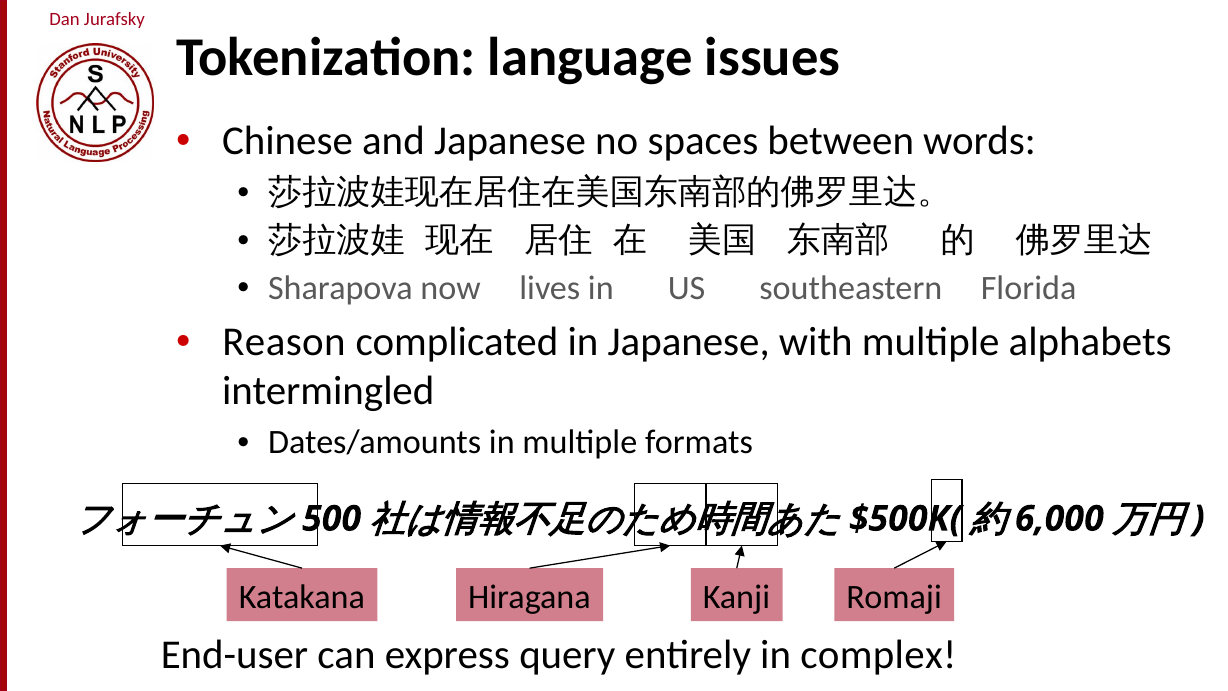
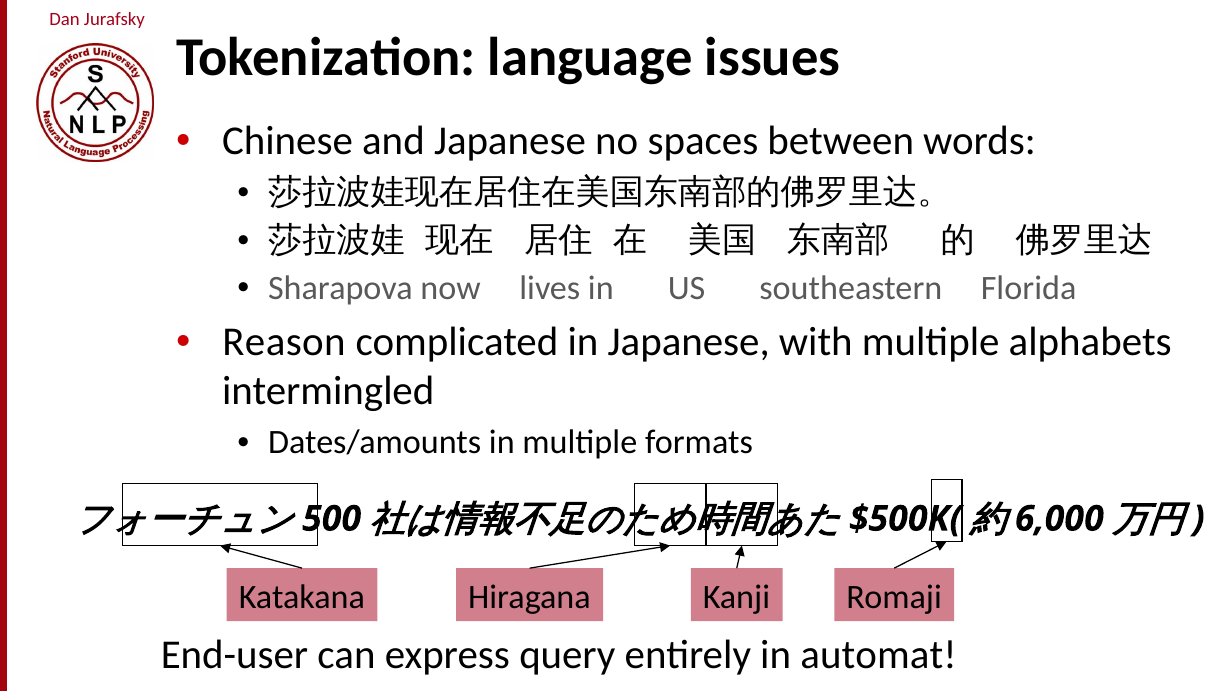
complex: complex -> automat
